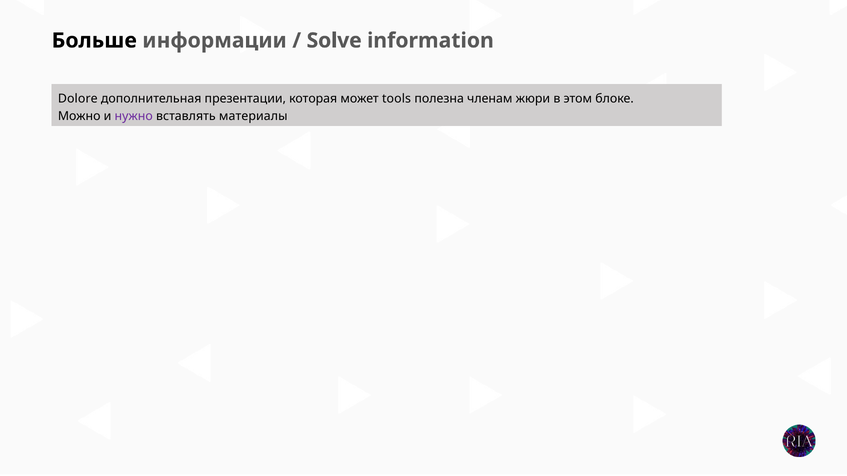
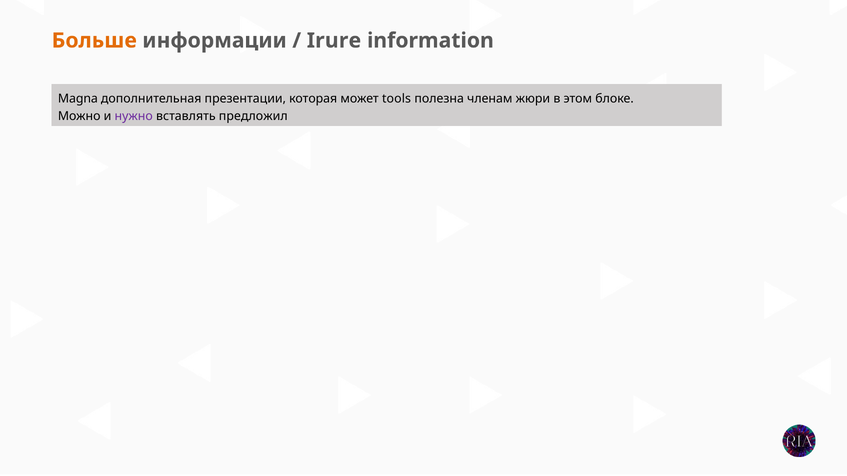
Больше colour: black -> orange
Solve: Solve -> Irure
Dolore: Dolore -> Magna
материалы: материалы -> предложил
